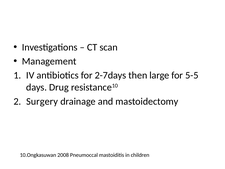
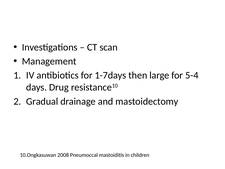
2-7days: 2-7days -> 1-7days
5-5: 5-5 -> 5-4
Surgery: Surgery -> Gradual
